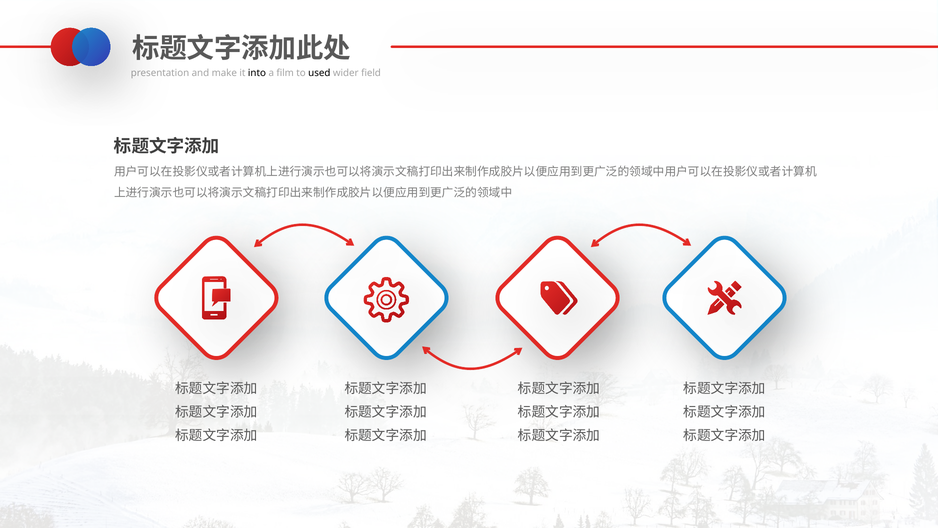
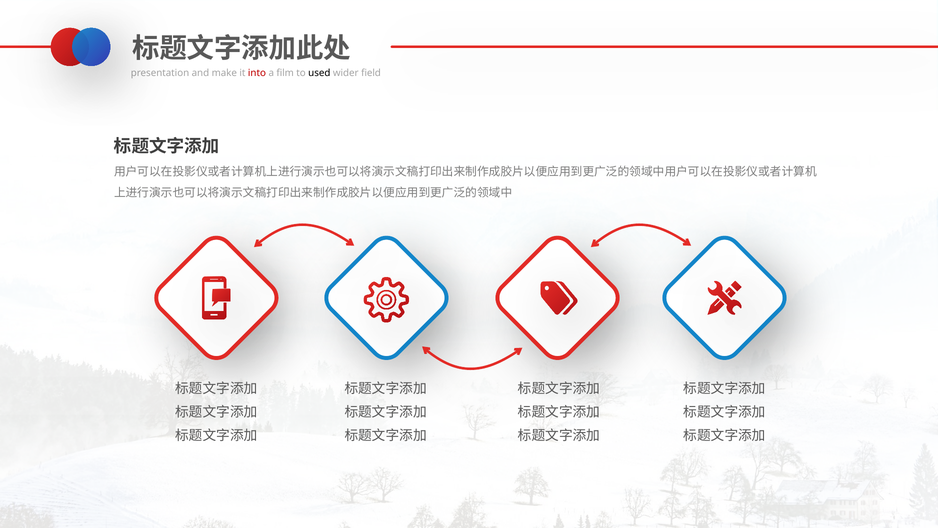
into colour: black -> red
